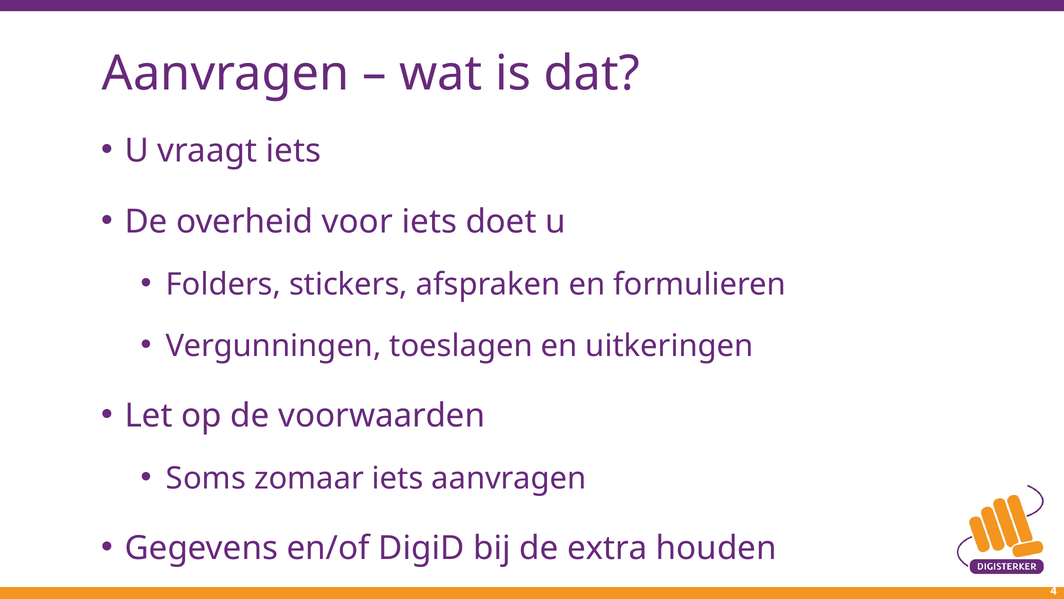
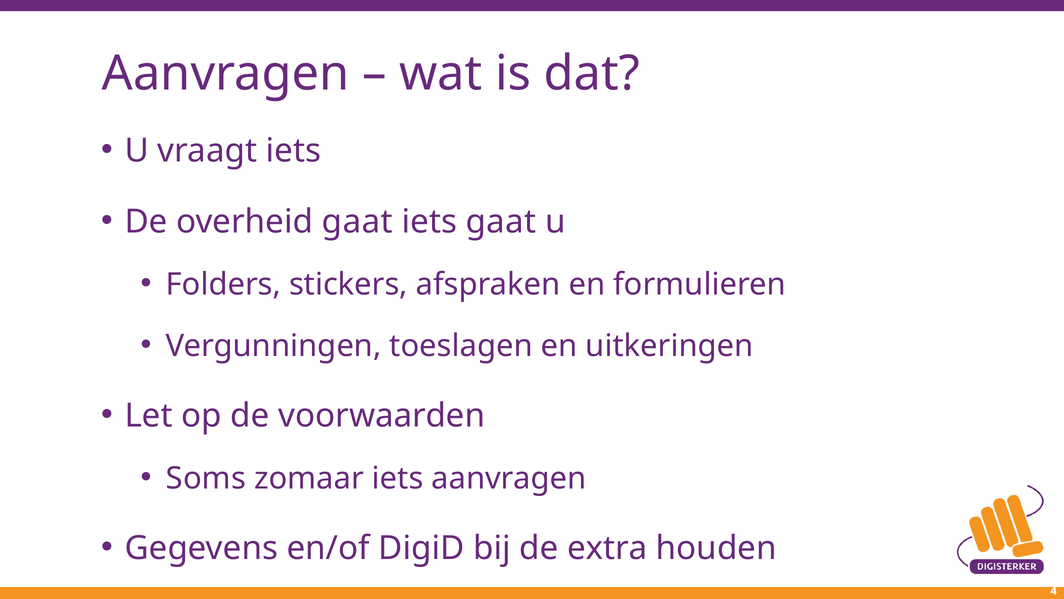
overheid voor: voor -> gaat
iets doet: doet -> gaat
